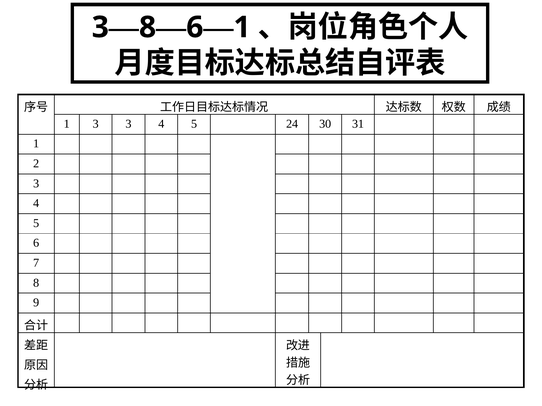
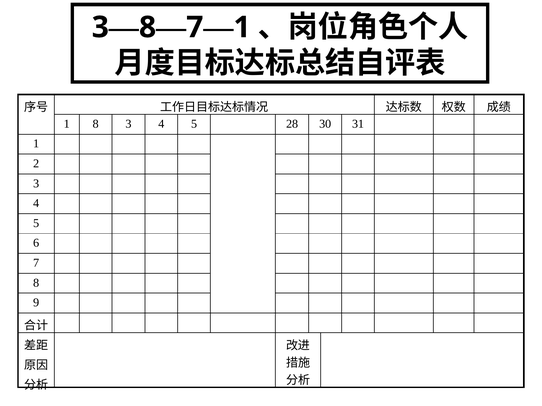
6 at (195, 27): 6 -> 7
1 3: 3 -> 8
24: 24 -> 28
